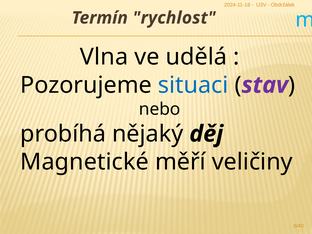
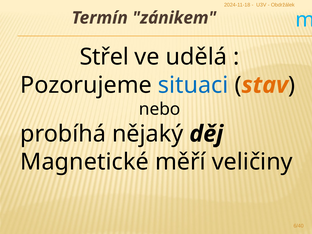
rychlost: rychlost -> zánikem
Vlna: Vlna -> Střel
stav colour: purple -> orange
